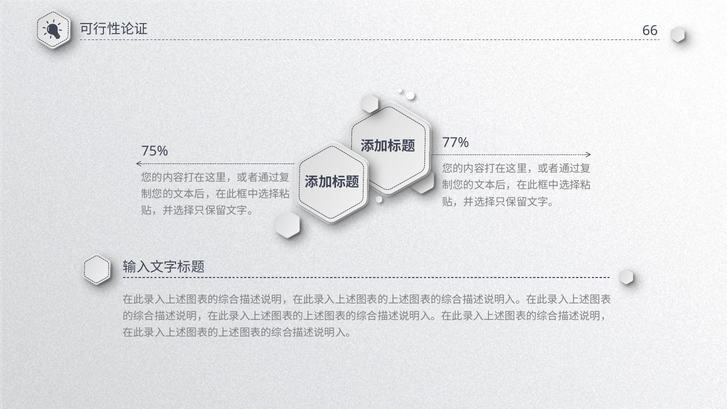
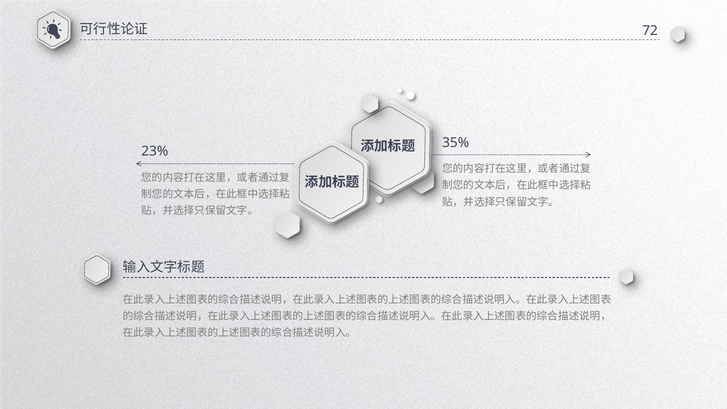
66: 66 -> 72
77%: 77% -> 35%
75%: 75% -> 23%
